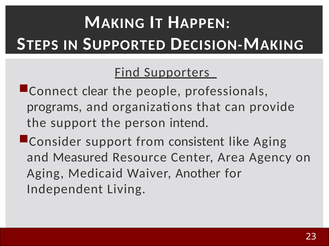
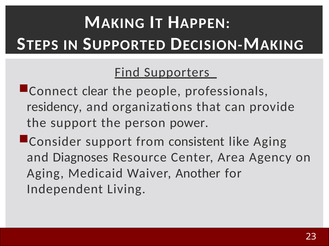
programs: programs -> residency
intend: intend -> power
Measured: Measured -> Diagnoses
